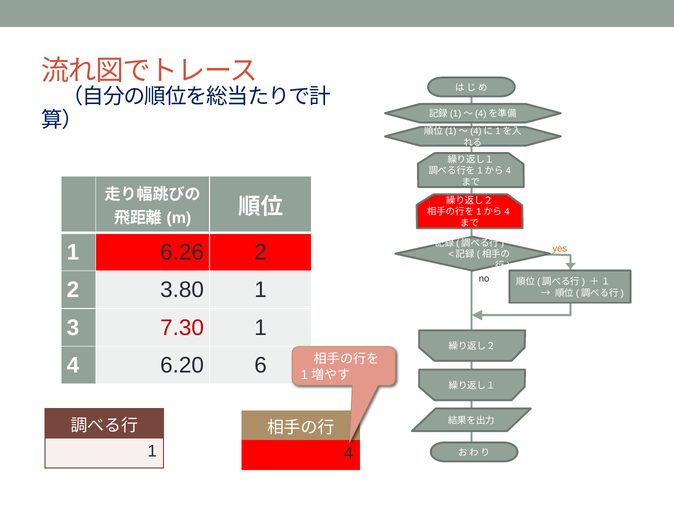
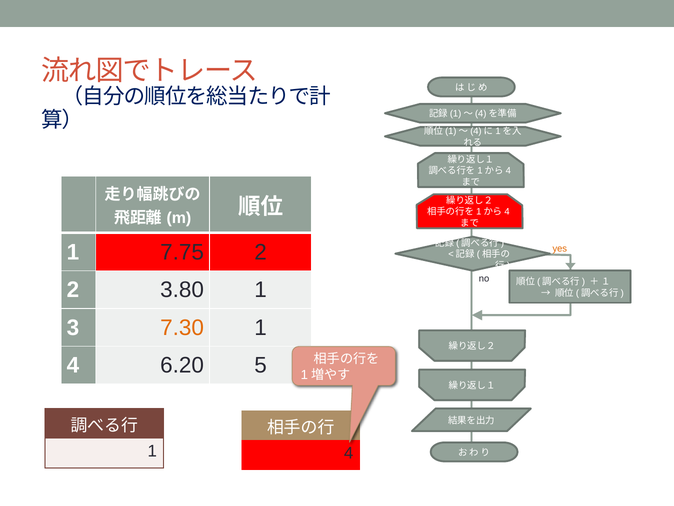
6.26: 6.26 -> 7.75
7.30 colour: red -> orange
6: 6 -> 5
